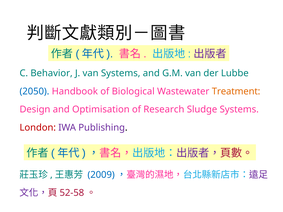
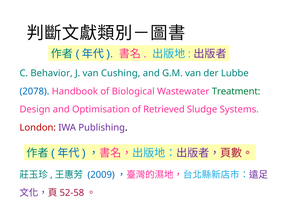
van Systems: Systems -> Cushing
2050: 2050 -> 2078
Treatment colour: orange -> green
Research: Research -> Retrieved
